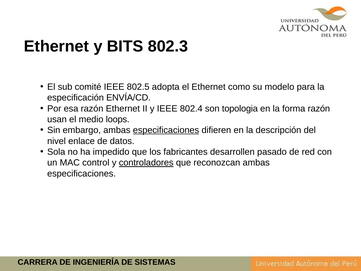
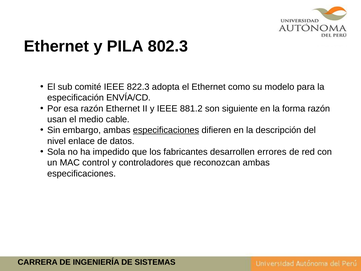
BITS: BITS -> PILA
802.5: 802.5 -> 822.3
802.4: 802.4 -> 881.2
topologia: topologia -> siguiente
loops: loops -> cable
pasado: pasado -> errores
controladores underline: present -> none
